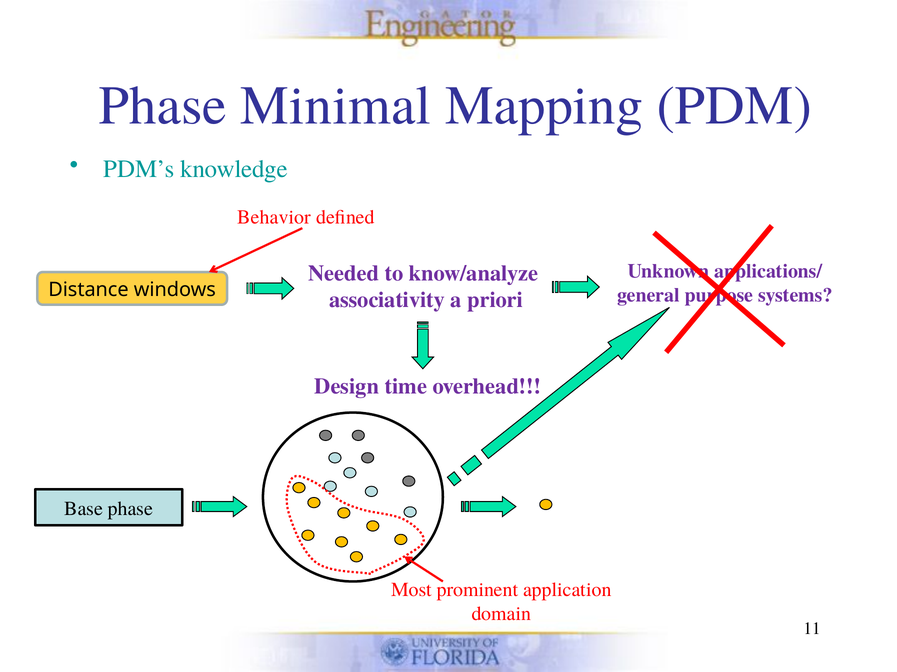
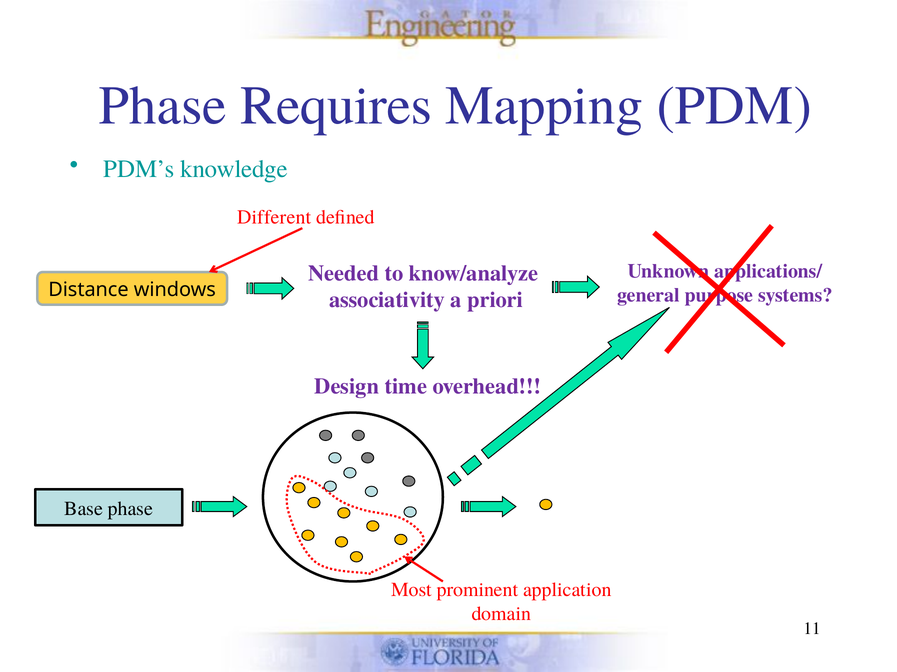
Minimal: Minimal -> Requires
Behavior: Behavior -> Different
